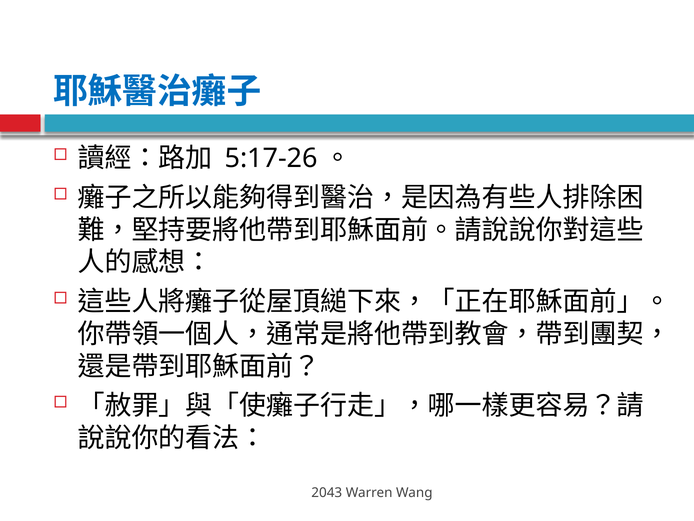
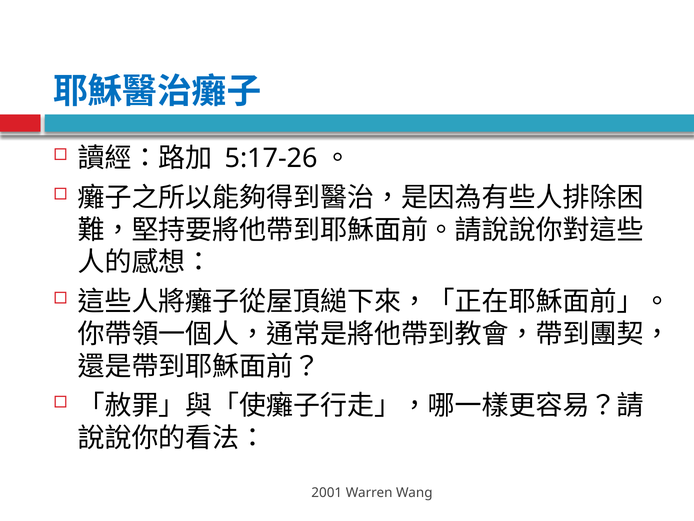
2043: 2043 -> 2001
